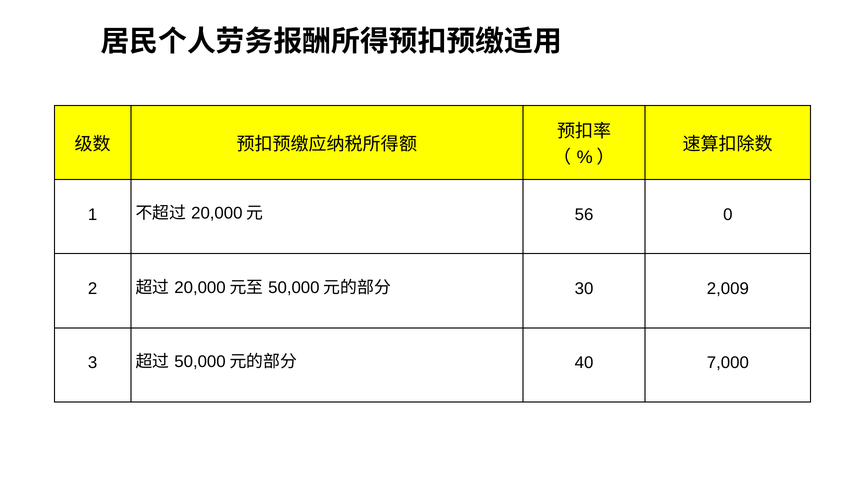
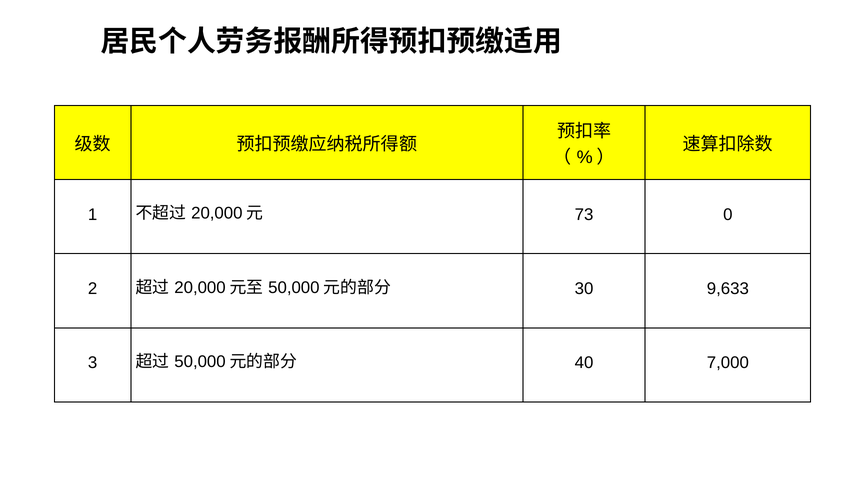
56: 56 -> 73
2,009: 2,009 -> 9,633
